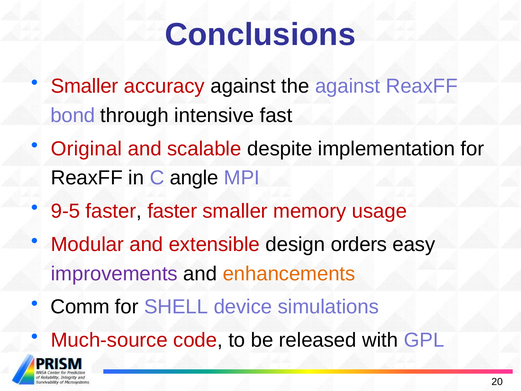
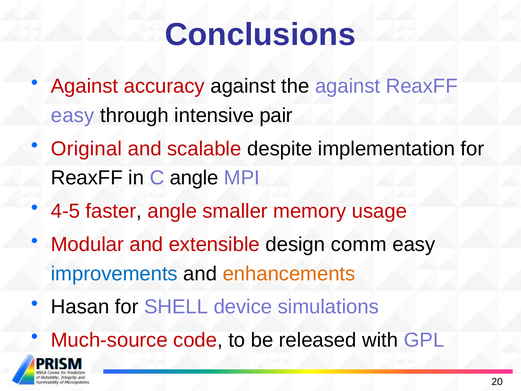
Smaller at (85, 86): Smaller -> Against
bond at (73, 115): bond -> easy
fast: fast -> pair
9-5: 9-5 -> 4-5
faster faster: faster -> angle
orders: orders -> comm
improvements colour: purple -> blue
Comm: Comm -> Hasan
